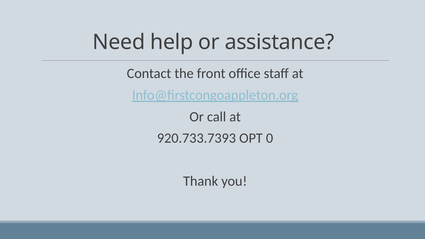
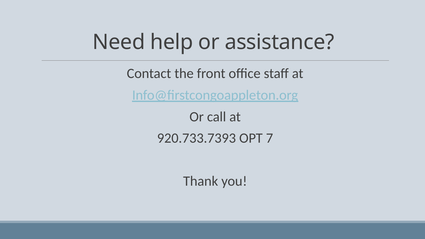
0: 0 -> 7
